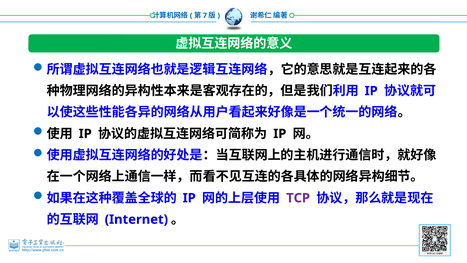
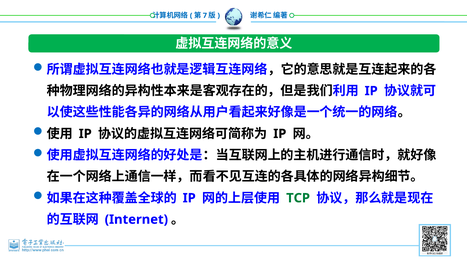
TCP colour: purple -> green
